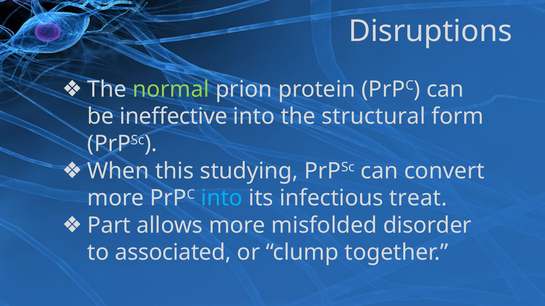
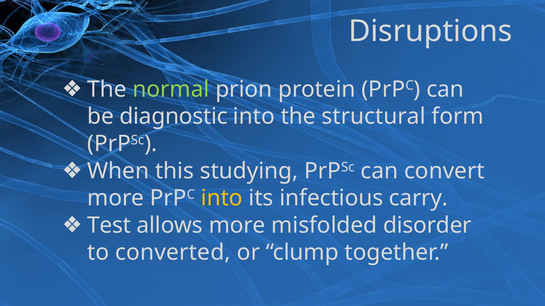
ineffective: ineffective -> diagnostic
into at (222, 198) colour: light blue -> yellow
treat: treat -> carry
Part: Part -> Test
associated: associated -> converted
